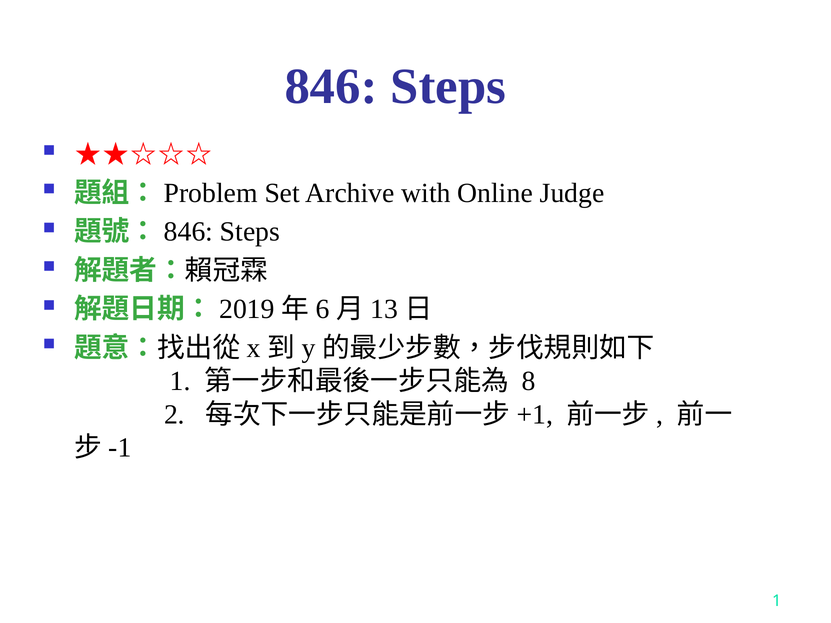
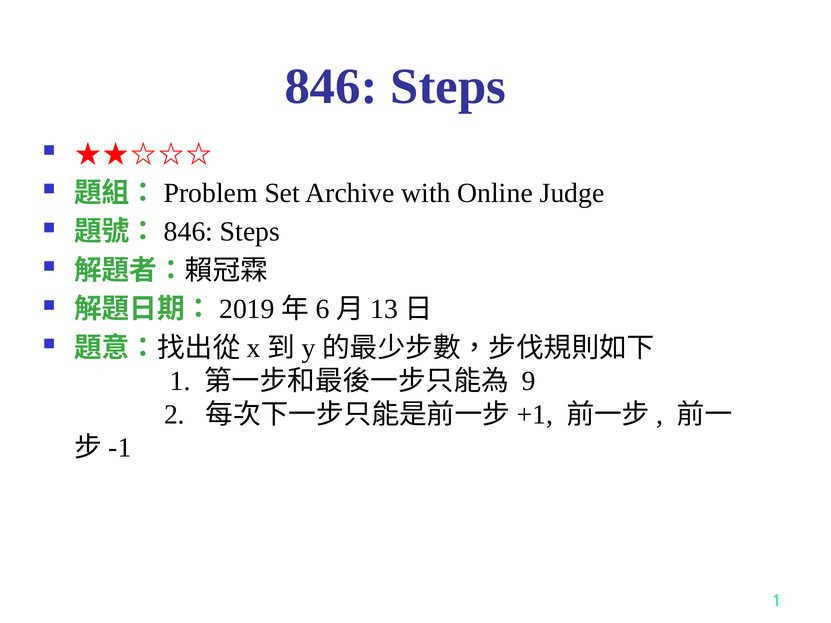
8: 8 -> 9
